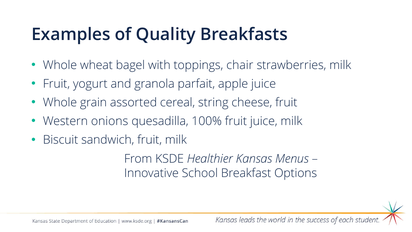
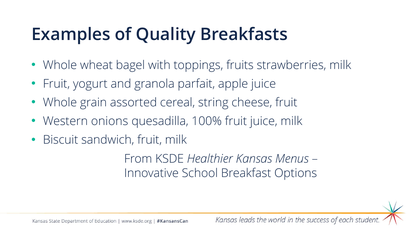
chair: chair -> fruits
